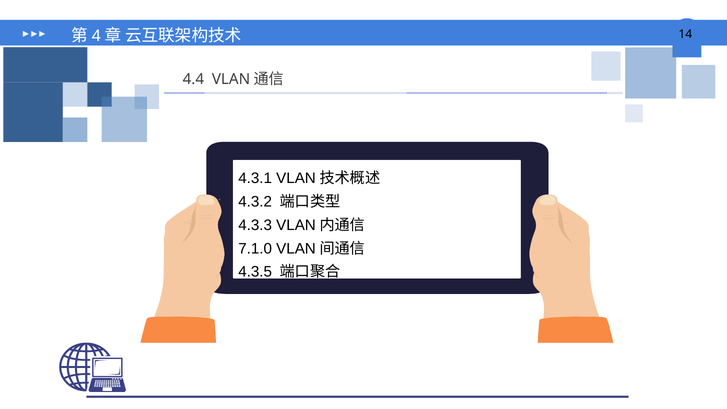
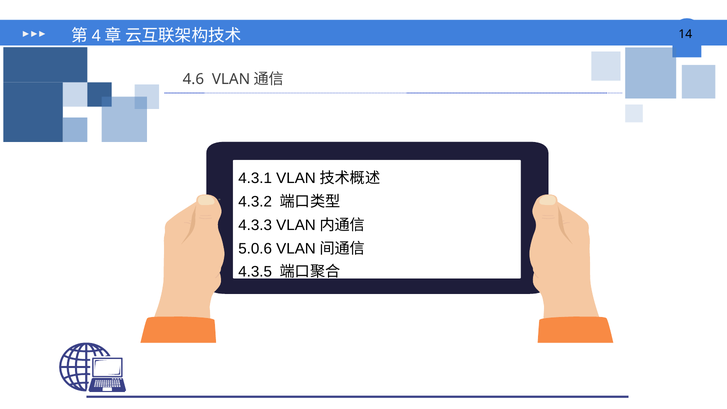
4.4: 4.4 -> 4.6
7.1.0: 7.1.0 -> 5.0.6
